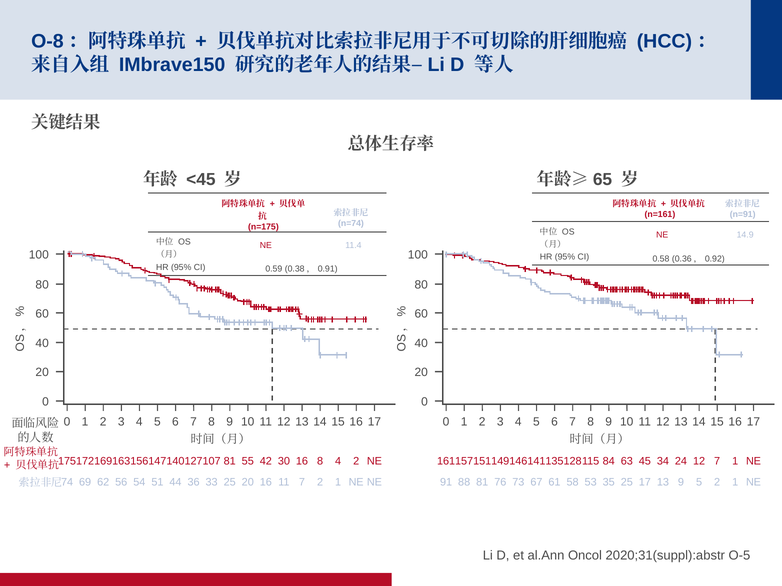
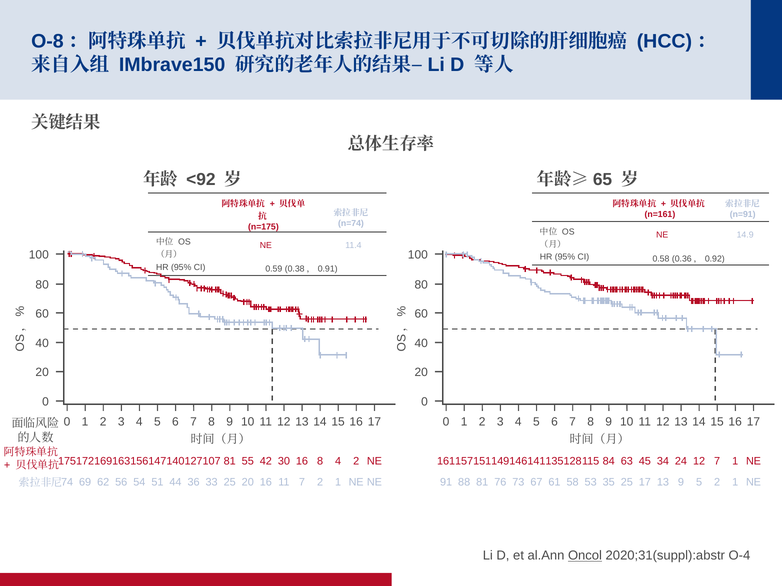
<45: <45 -> <92
Oncol underline: none -> present
O-5: O-5 -> O-4
